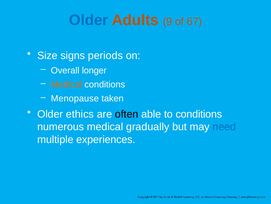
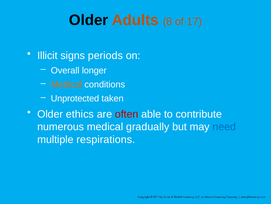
Older at (89, 20) colour: blue -> black
9: 9 -> 8
67: 67 -> 17
Size: Size -> Illicit
Menopause: Menopause -> Unprotected
often colour: black -> red
to conditions: conditions -> contribute
experiences: experiences -> respirations
